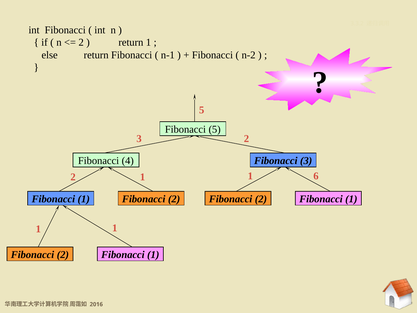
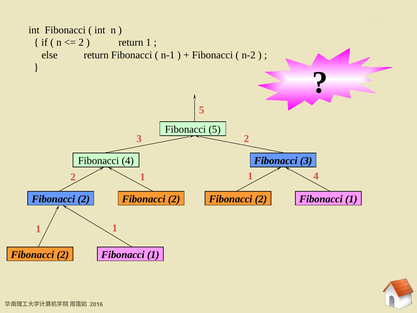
1 6: 6 -> 4
1 at (84, 199): 1 -> 2
